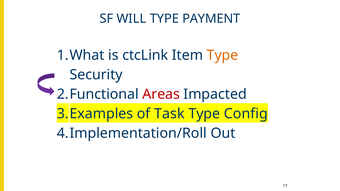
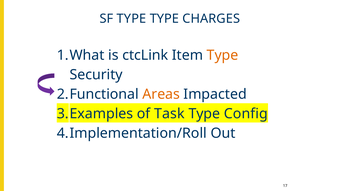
SF WILL: WILL -> TYPE
PAYMENT: PAYMENT -> CHARGES
Areas colour: red -> orange
